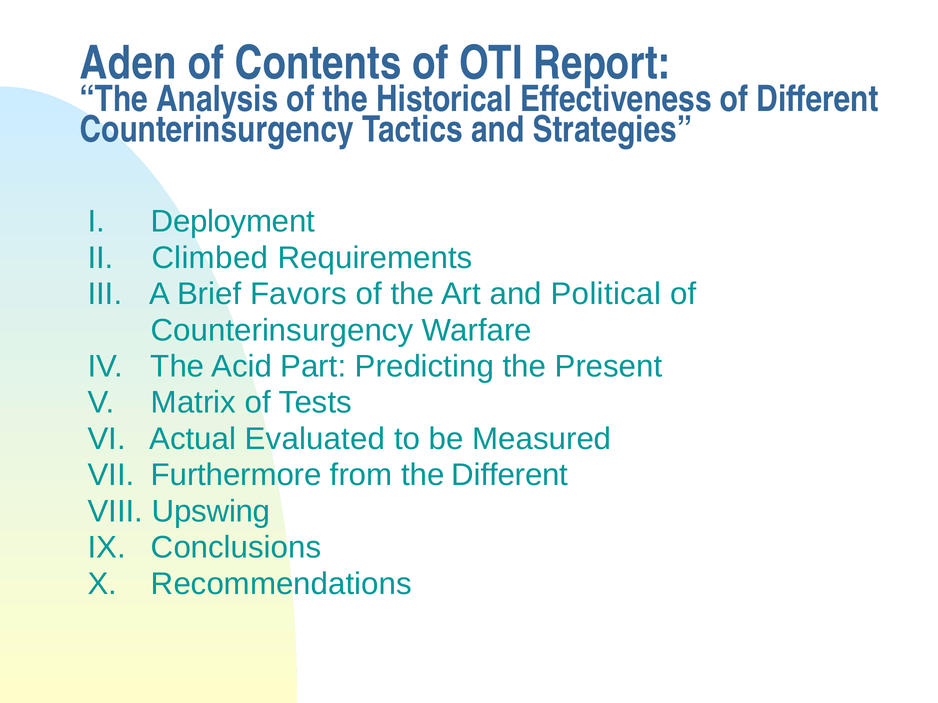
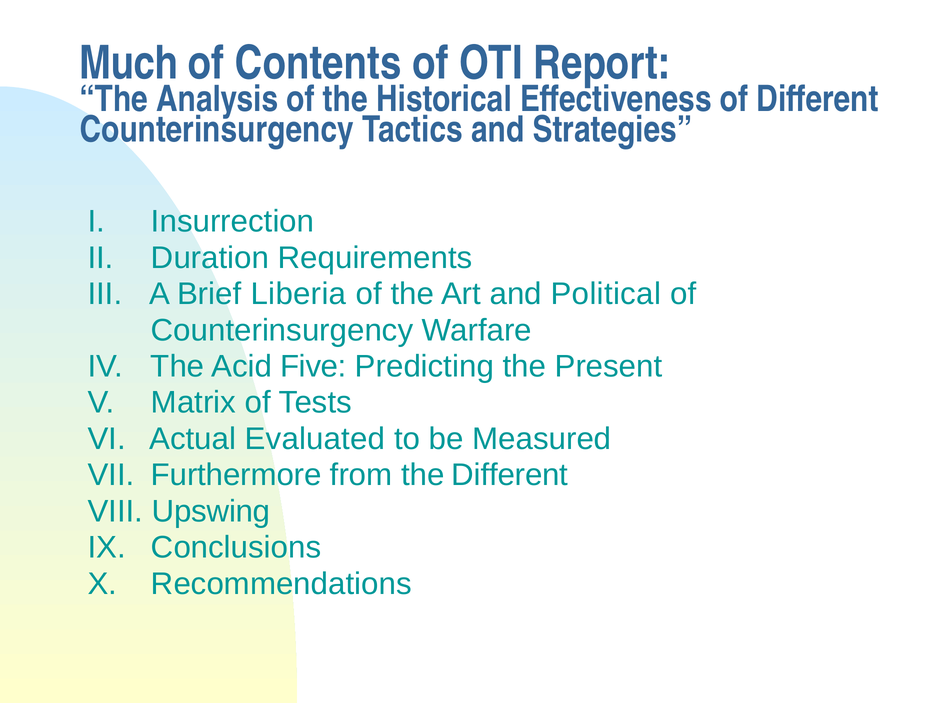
Aden: Aden -> Much
Deployment: Deployment -> Insurrection
Climbed: Climbed -> Duration
Favors: Favors -> Liberia
Part: Part -> Five
